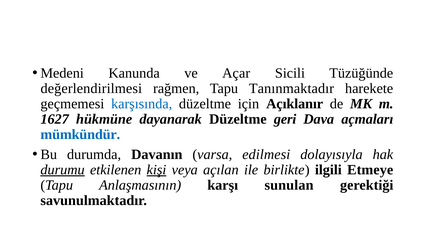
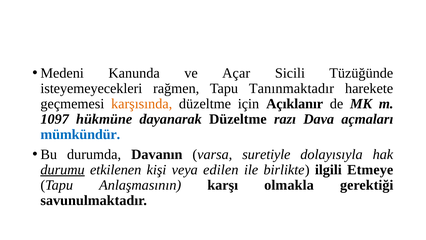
değerlendirilmesi: değerlendirilmesi -> isteyemeyecekleri
karşısında colour: blue -> orange
1627: 1627 -> 1097
geri: geri -> razı
edilmesi: edilmesi -> suretiyle
kişi underline: present -> none
açılan: açılan -> edilen
sunulan: sunulan -> olmakla
